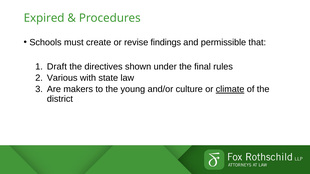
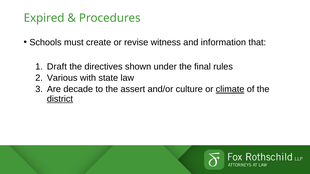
findings: findings -> witness
permissible: permissible -> information
makers: makers -> decade
young: young -> assert
district underline: none -> present
